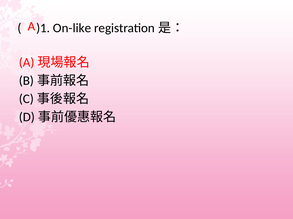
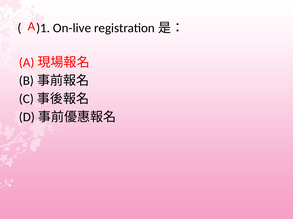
On-like: On-like -> On-live
